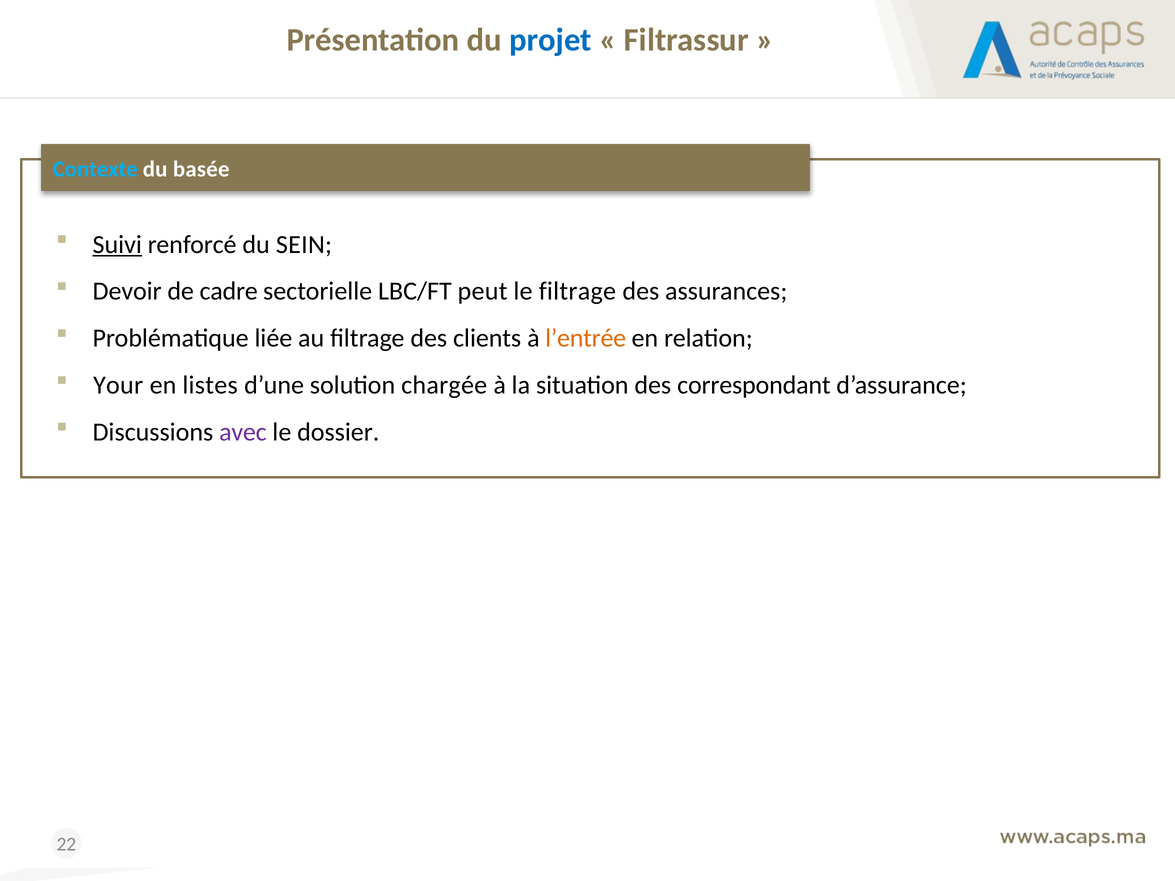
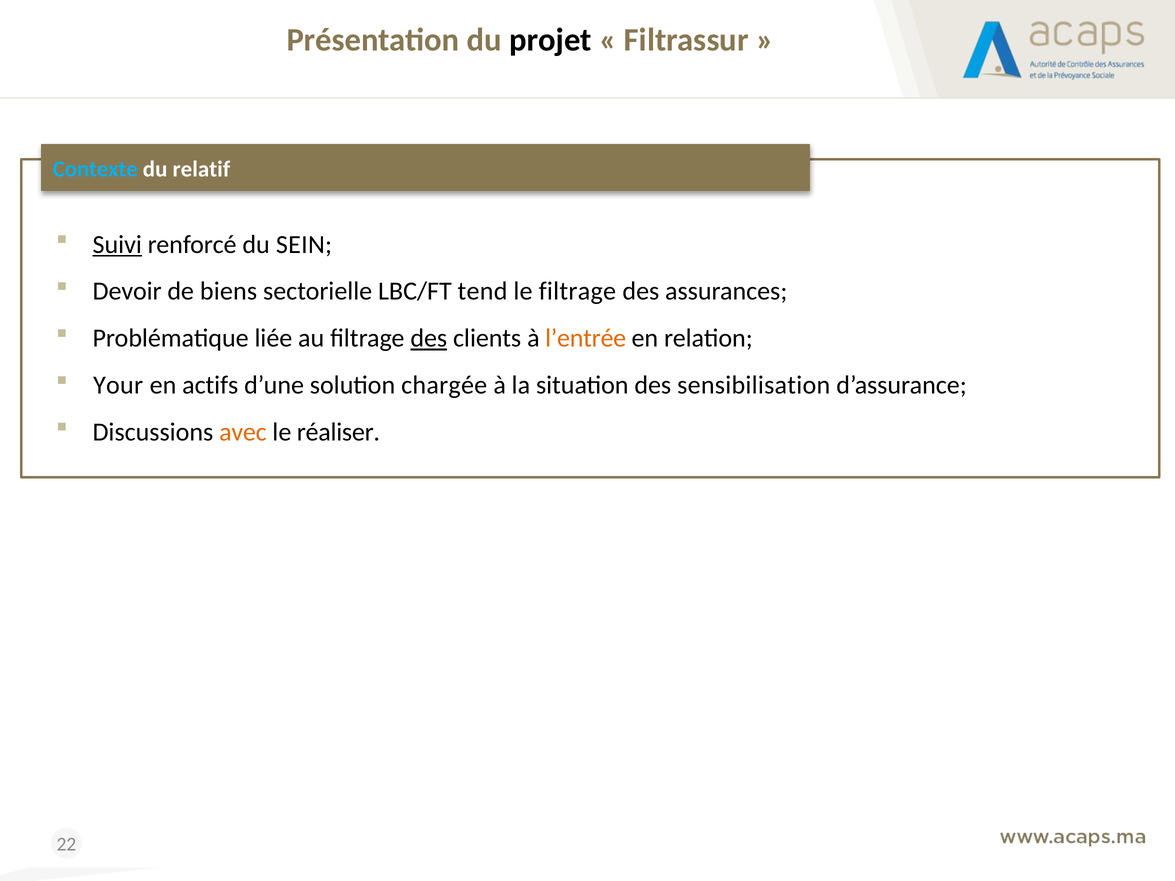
projet colour: blue -> black
basée: basée -> relatif
cadre: cadre -> biens
peut: peut -> tend
des at (429, 338) underline: none -> present
listes: listes -> actifs
correspondant: correspondant -> sensibilisation
avec colour: purple -> orange
dossier: dossier -> réaliser
